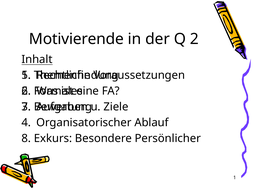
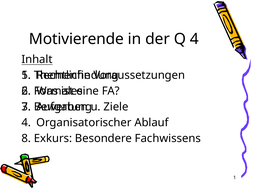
Q 2: 2 -> 4
Persönlicher: Persönlicher -> Fachwissens
